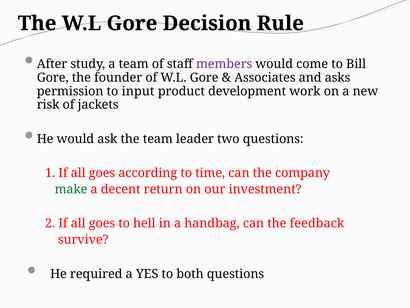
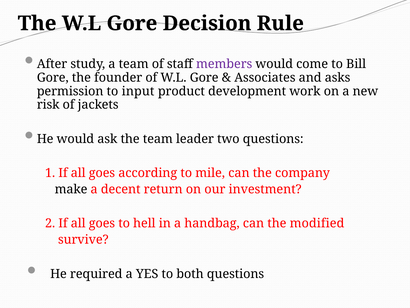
time: time -> mile
make colour: green -> black
feedback: feedback -> modified
